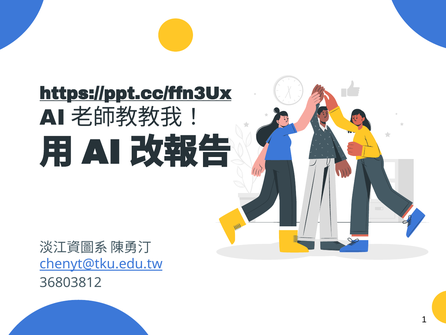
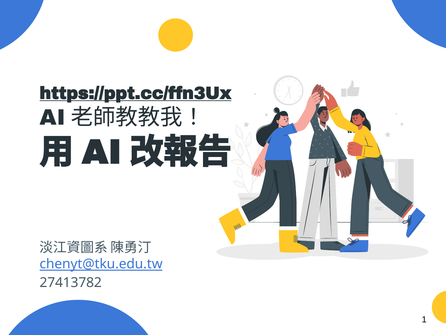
36803812: 36803812 -> 27413782
